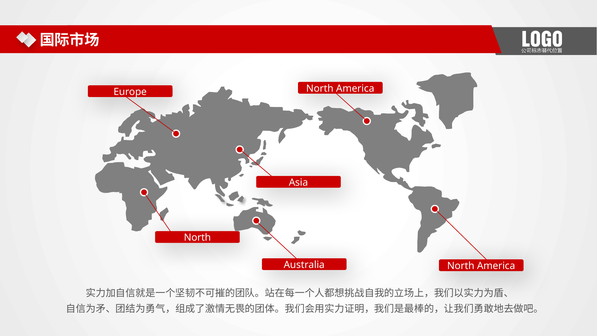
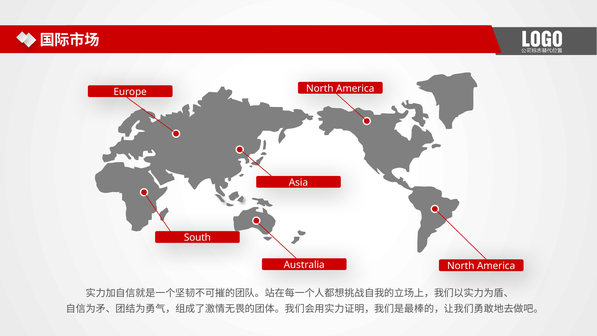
North at (197, 238): North -> South
